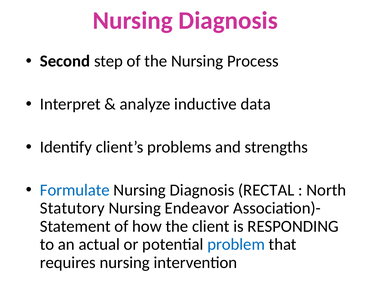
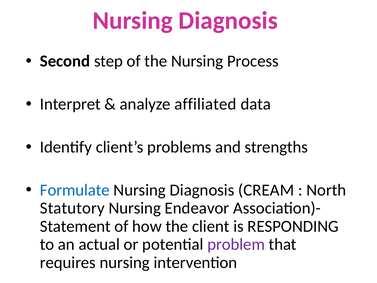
inductive: inductive -> affiliated
RECTAL: RECTAL -> CREAM
problem colour: blue -> purple
